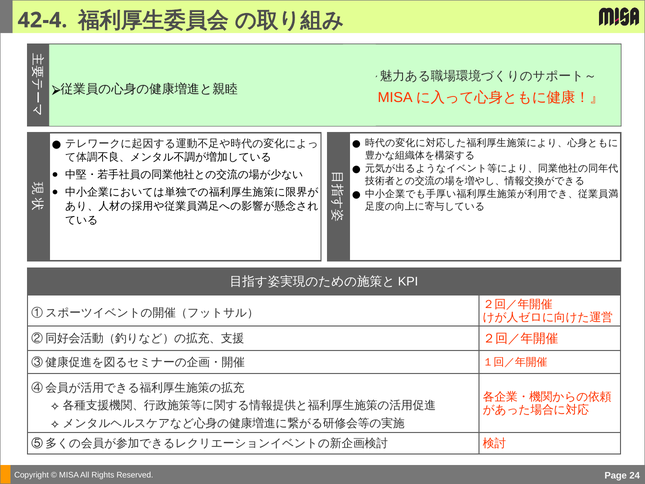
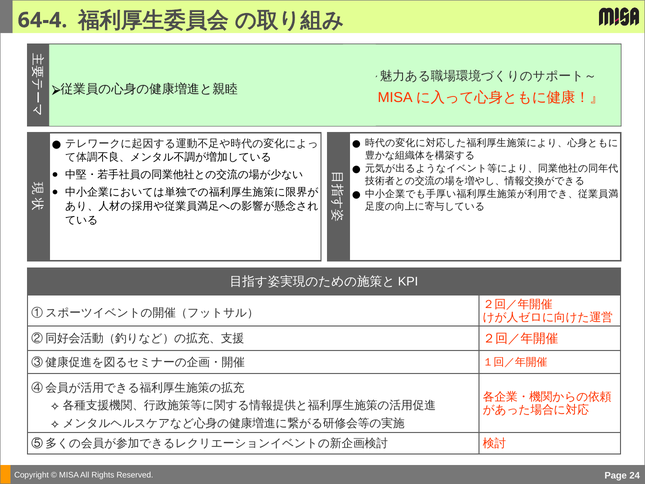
42-4: 42-4 -> 64-4
